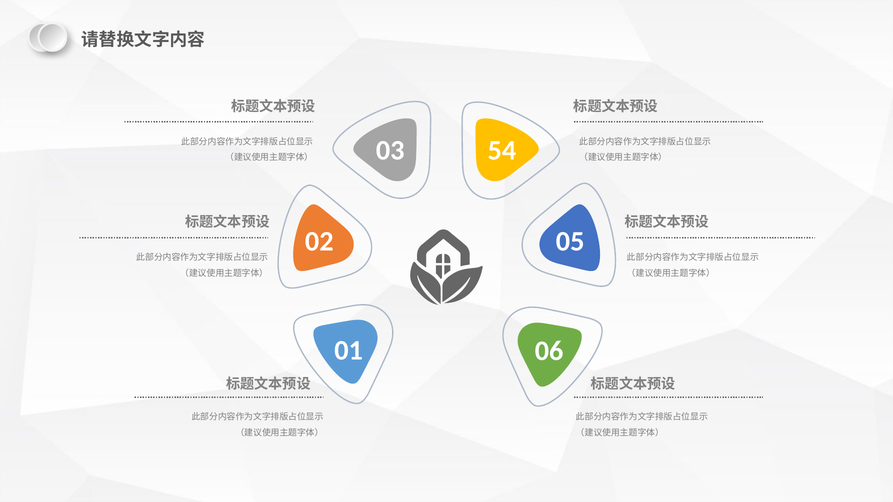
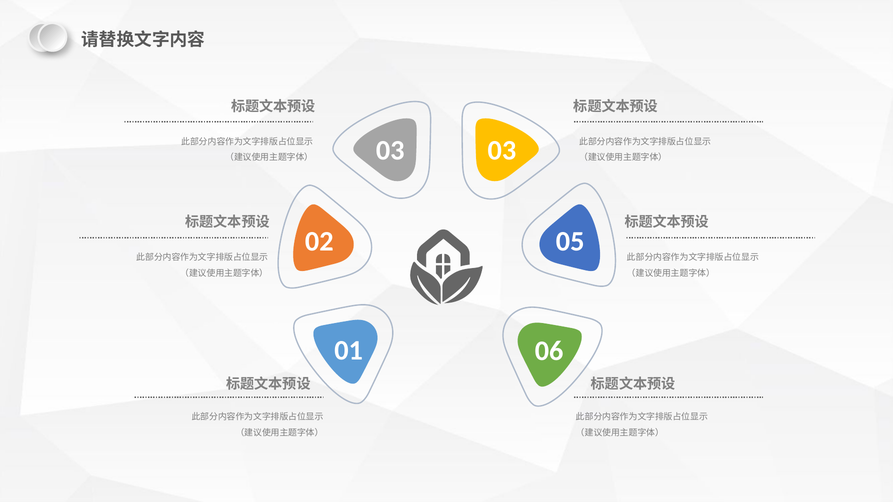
03 54: 54 -> 03
